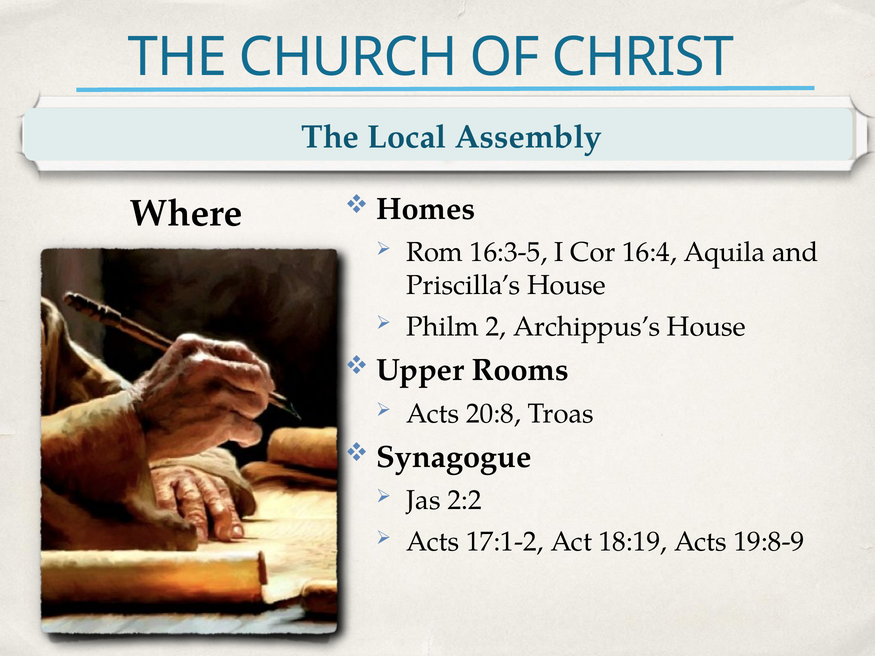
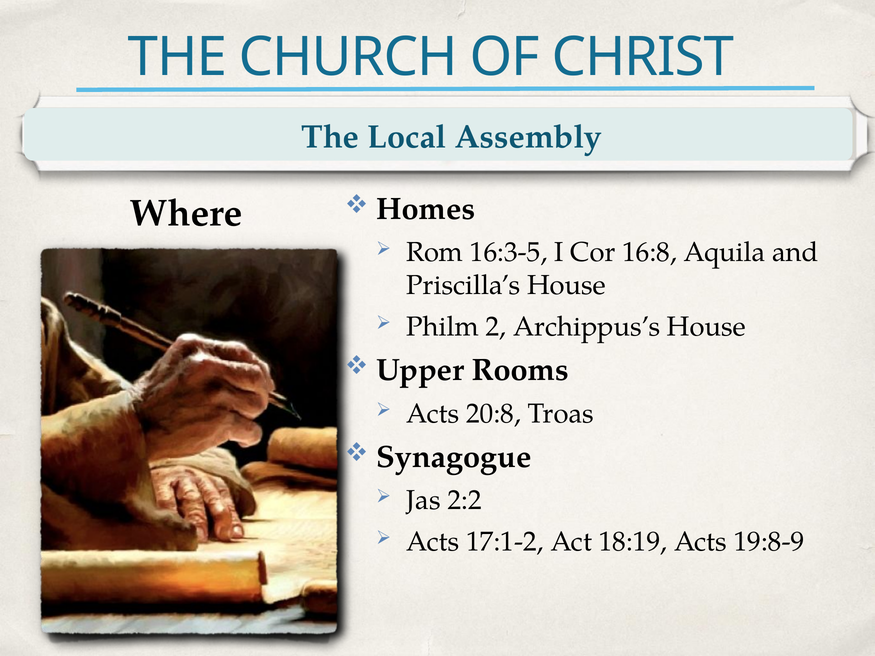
16:4: 16:4 -> 16:8
